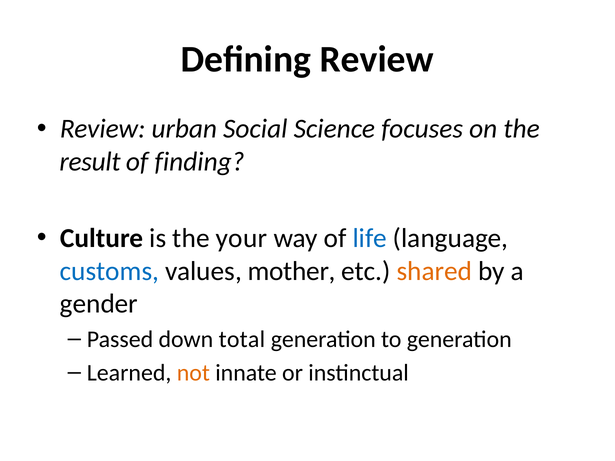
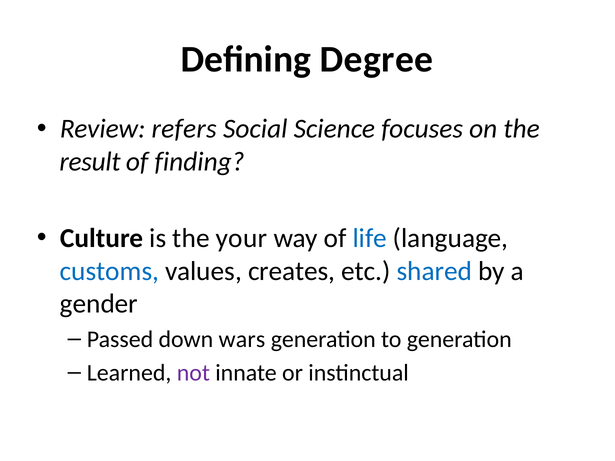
Defining Review: Review -> Degree
urban: urban -> refers
mother: mother -> creates
shared colour: orange -> blue
total: total -> wars
not colour: orange -> purple
